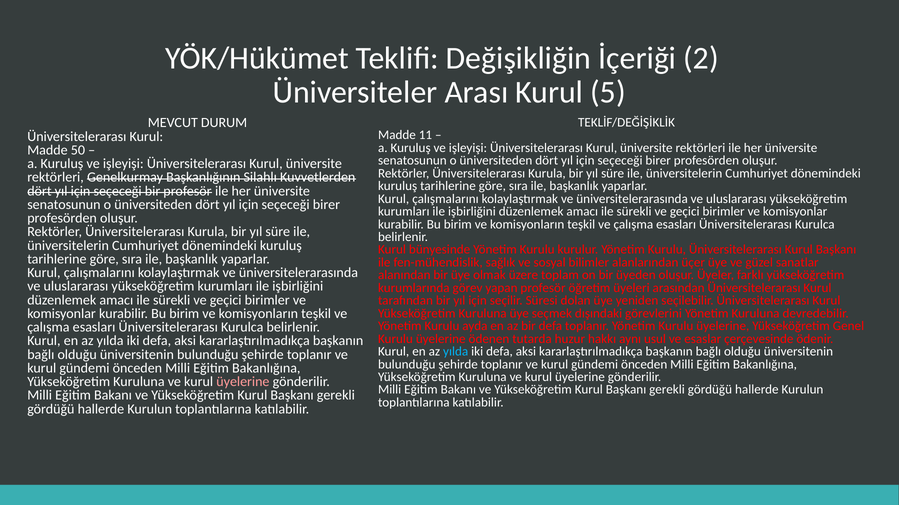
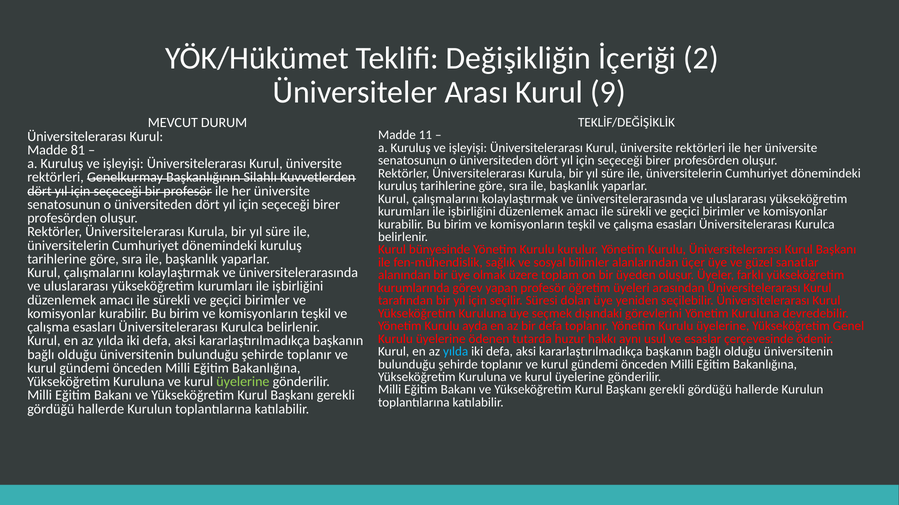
5: 5 -> 9
50: 50 -> 81
üyelerine at (243, 382) colour: pink -> light green
